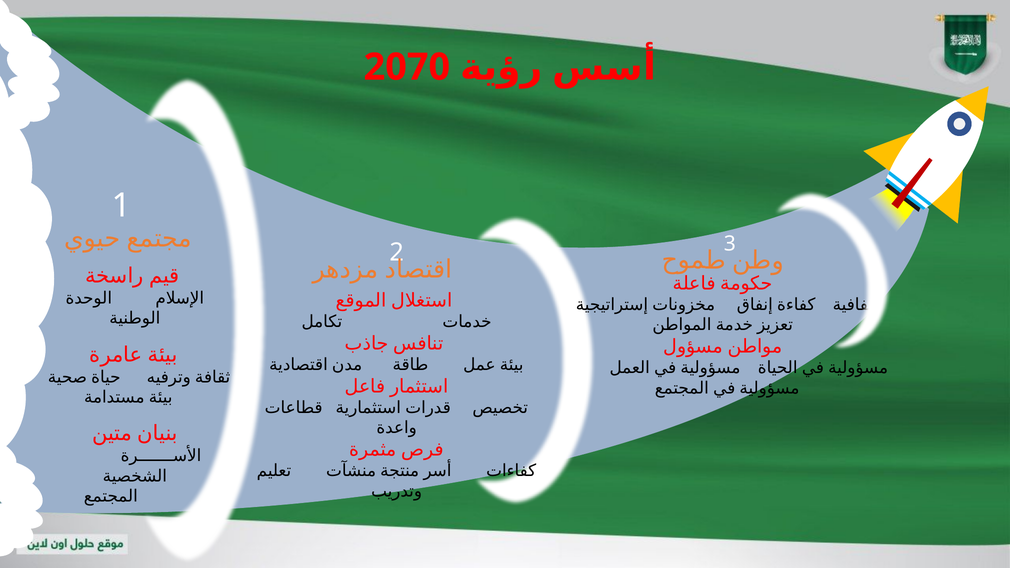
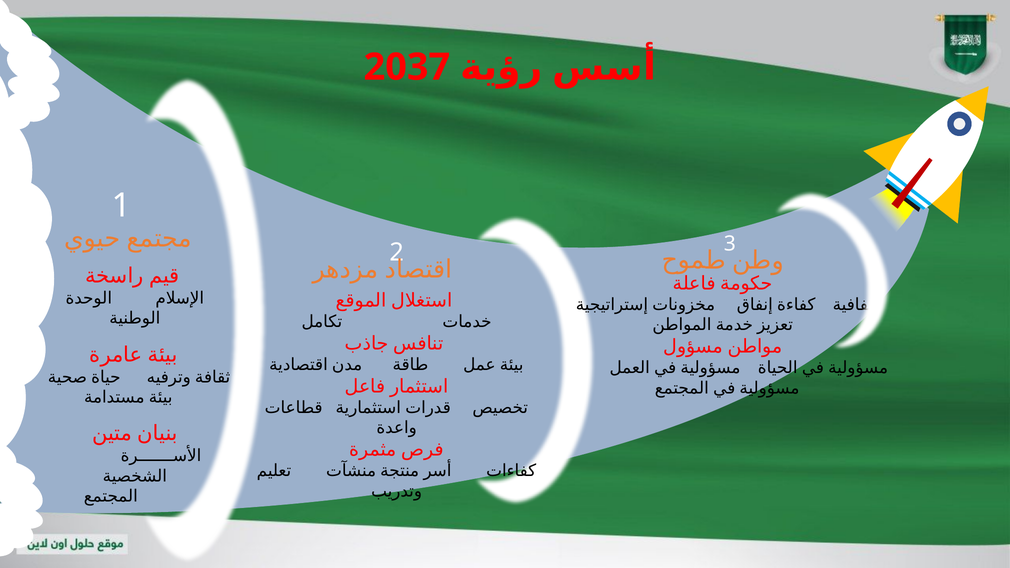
2070: 2070 -> 2037
